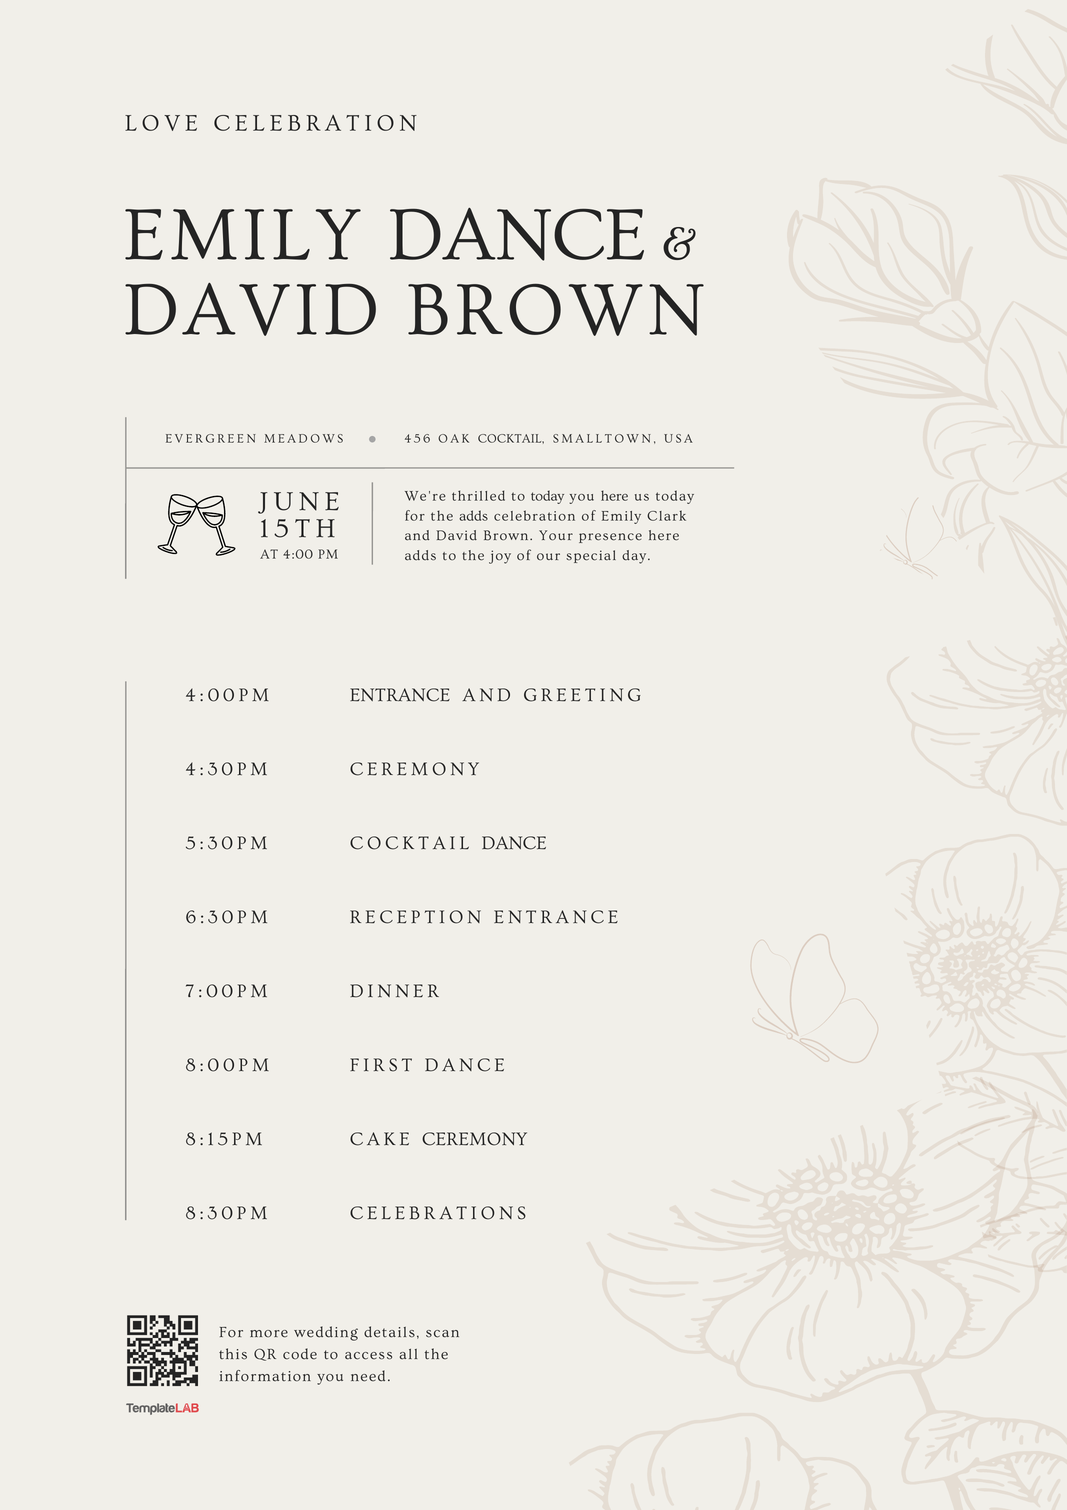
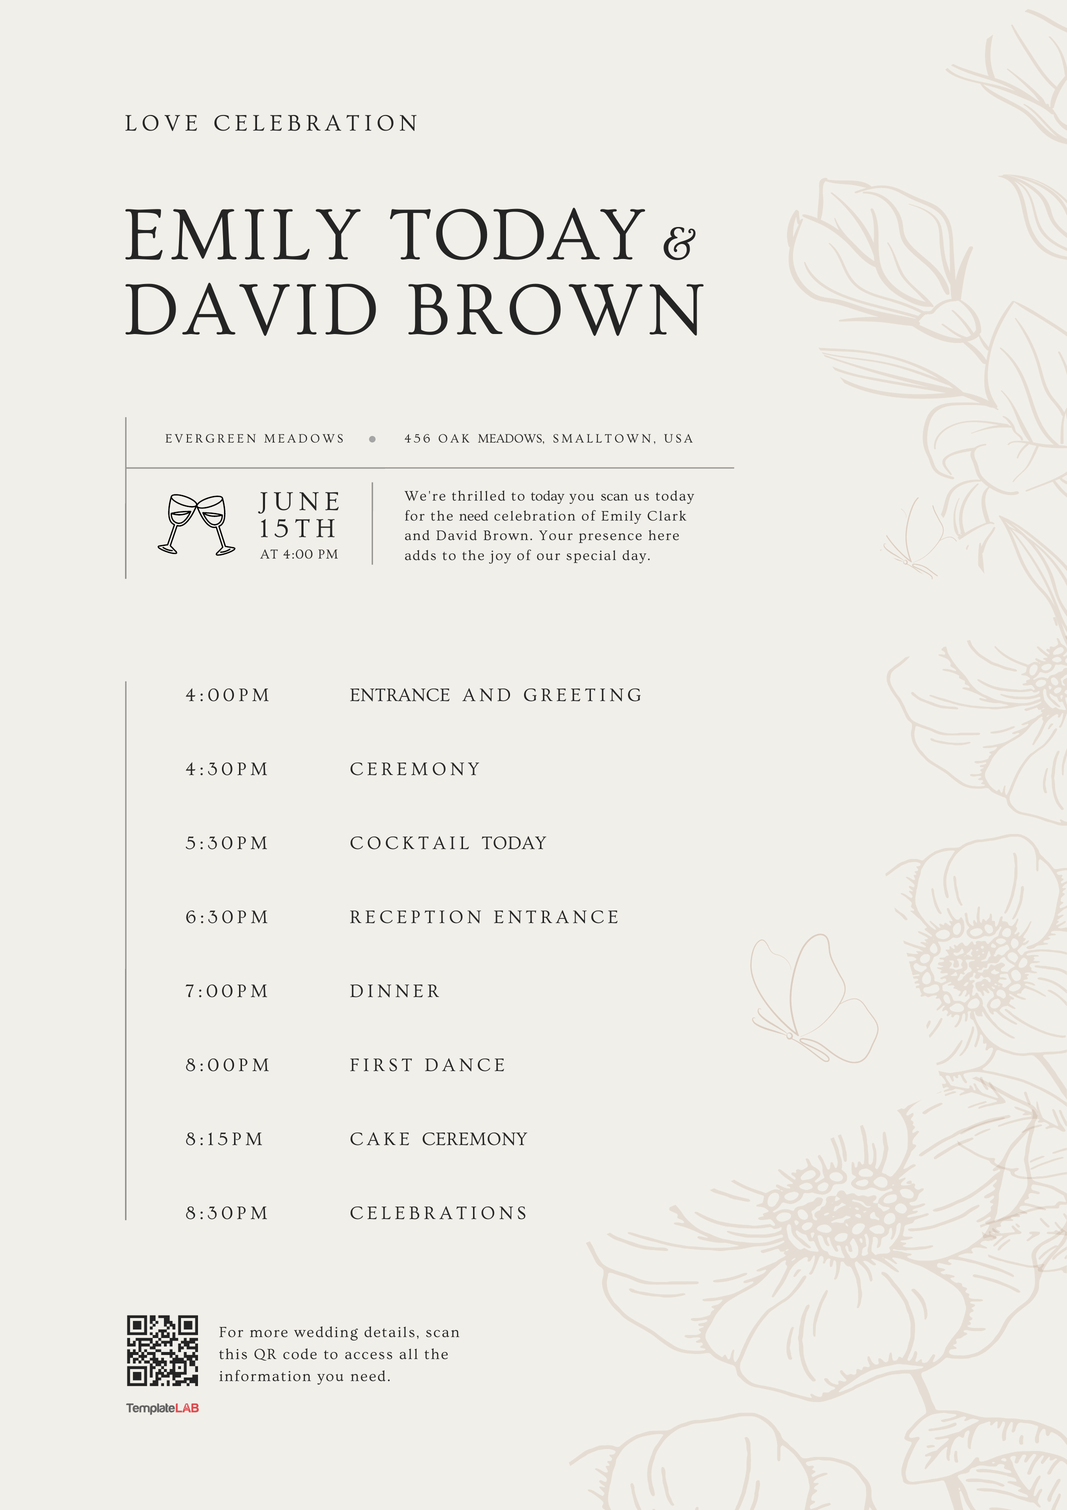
EMILY DANCE: DANCE -> TODAY
OAK COCKTAIL: COCKTAIL -> MEADOWS
you here: here -> scan
the adds: adds -> need
COCKTAIL DANCE: DANCE -> TODAY
